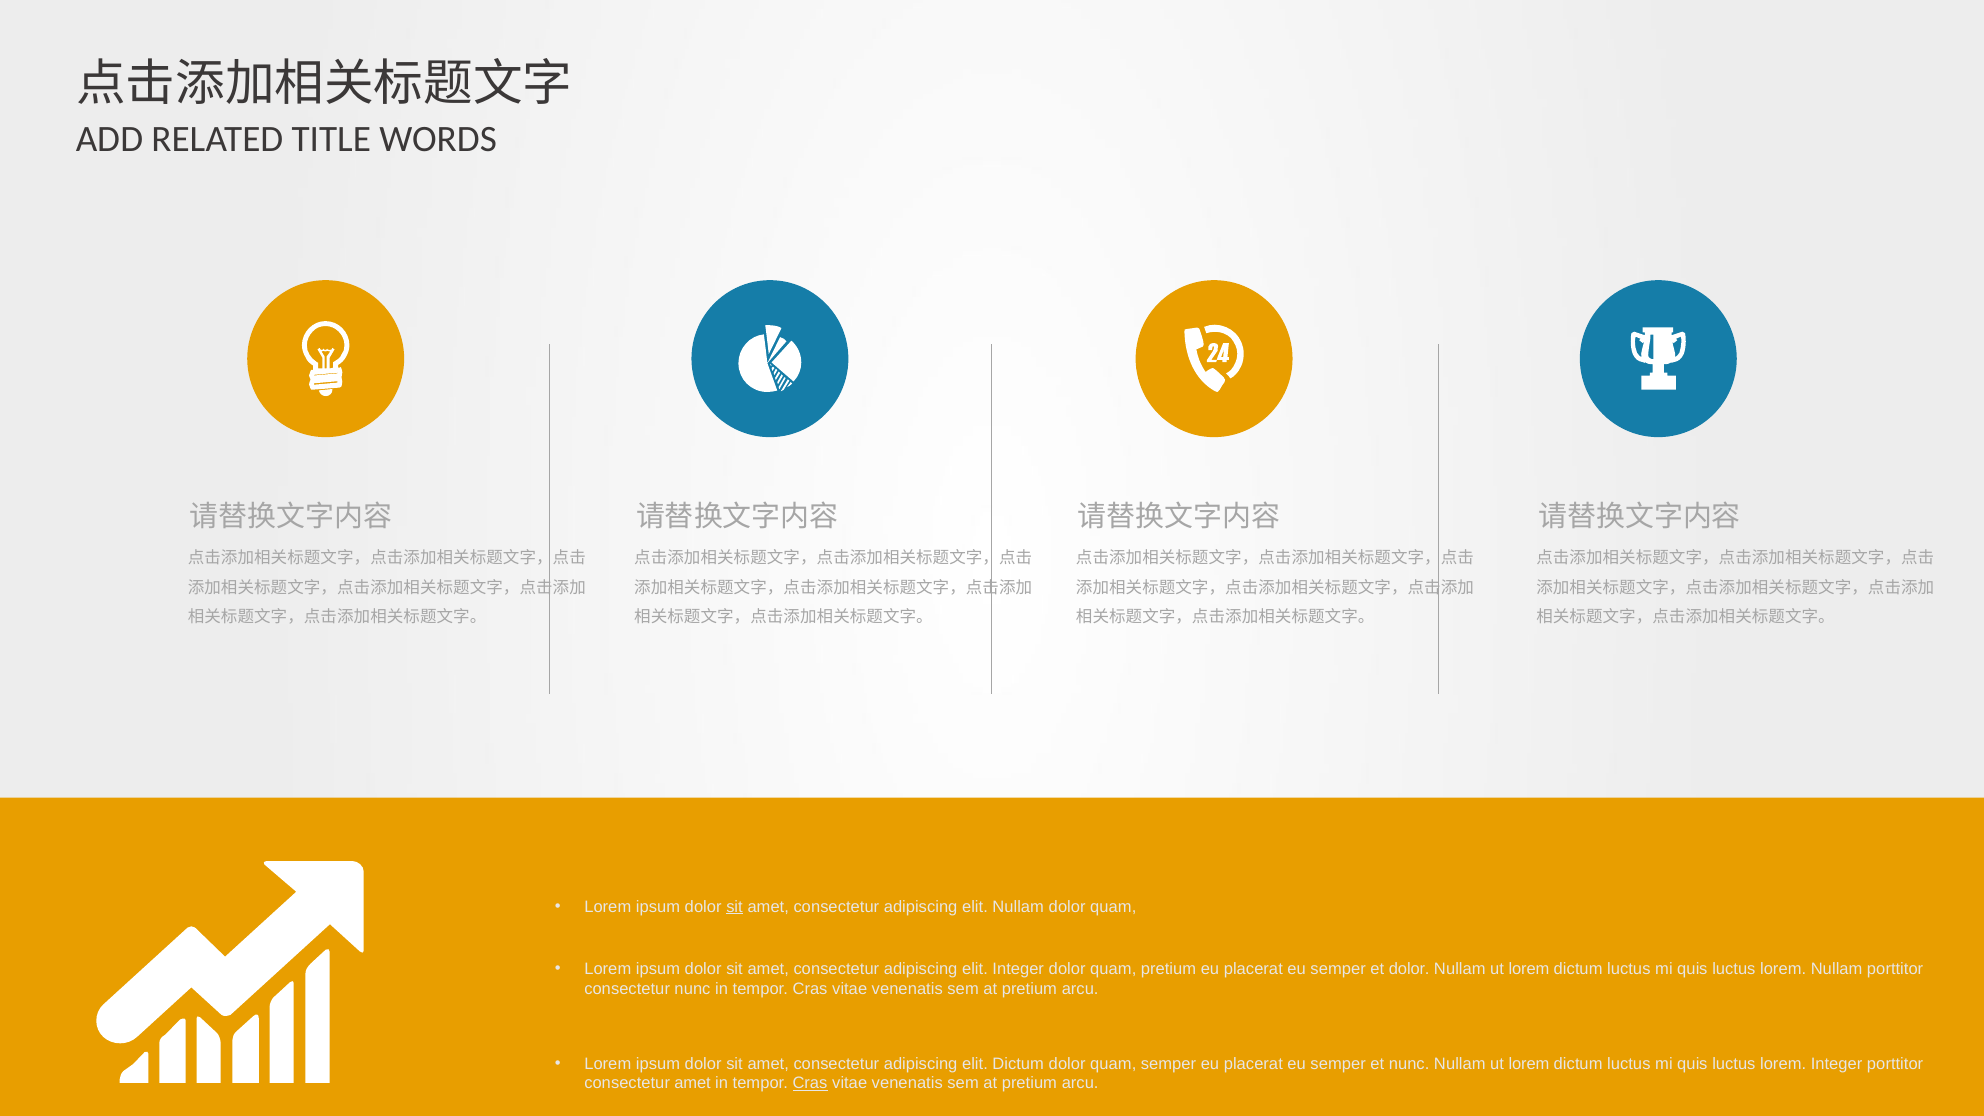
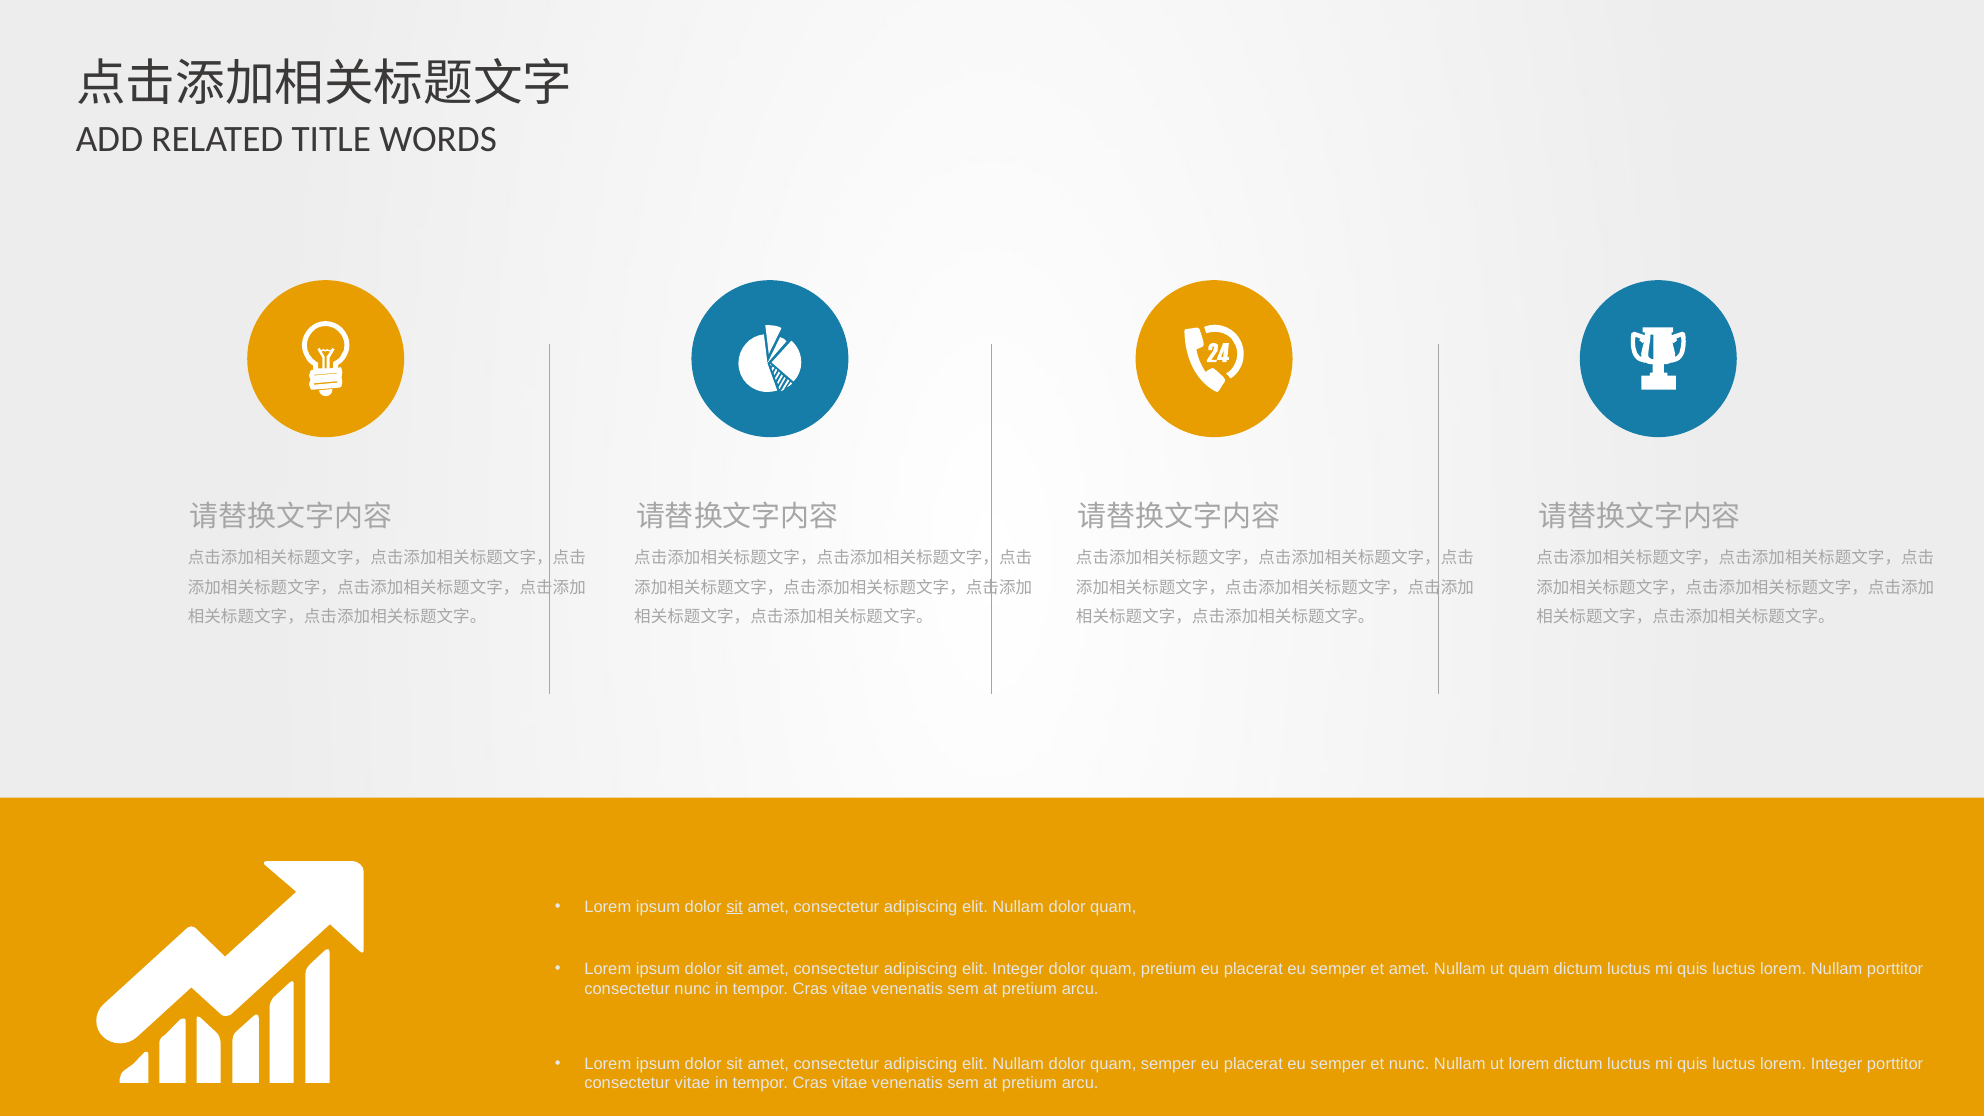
et dolor: dolor -> amet
lorem at (1529, 969): lorem -> quam
Dictum at (1018, 1064): Dictum -> Nullam
consectetur amet: amet -> vitae
Cras at (810, 1083) underline: present -> none
